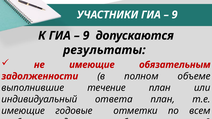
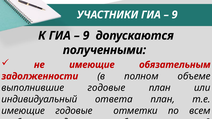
результаты: результаты -> полученными
выполнившие течение: течение -> годовые
